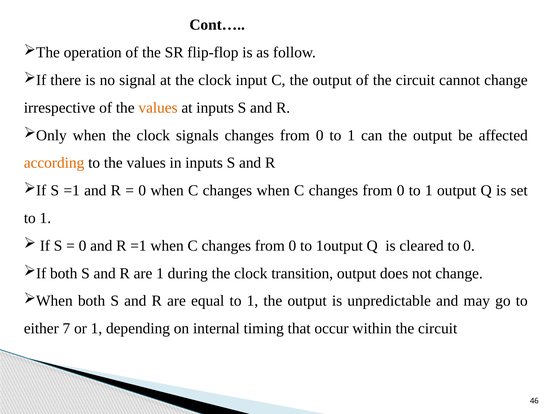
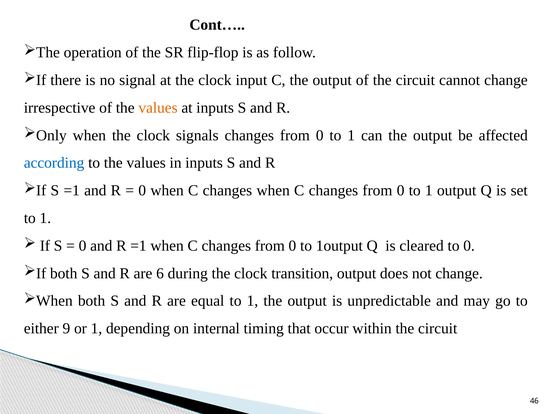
according colour: orange -> blue
are 1: 1 -> 6
7: 7 -> 9
